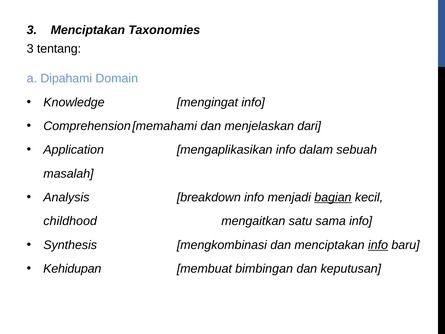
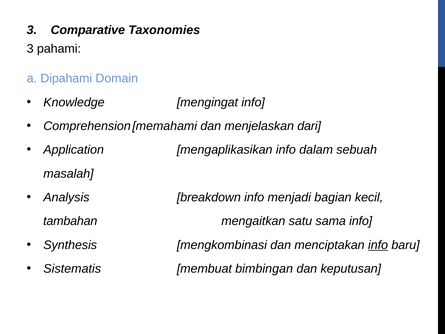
3 Menciptakan: Menciptakan -> Comparative
tentang: tentang -> pahami
bagian underline: present -> none
childhood: childhood -> tambahan
Kehidupan: Kehidupan -> Sistematis
